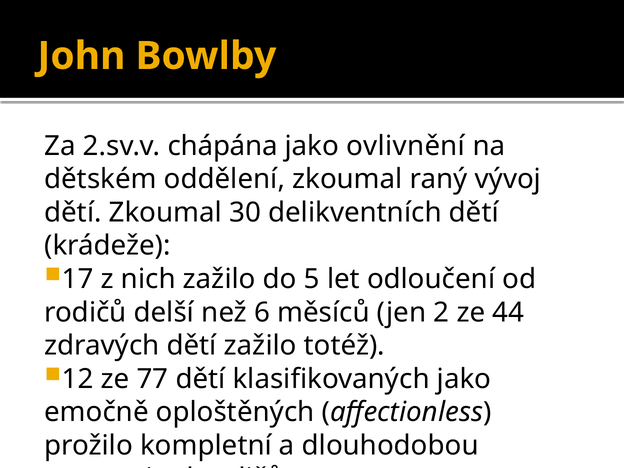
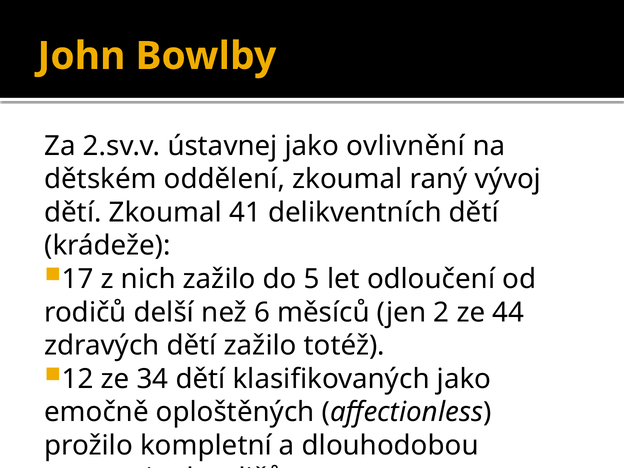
chápána: chápána -> ústavnej
30: 30 -> 41
77: 77 -> 34
